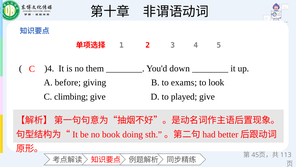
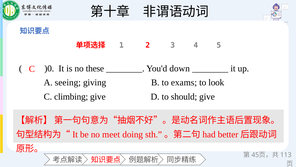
)4: )4 -> )0
them: them -> these
before: before -> seeing
played: played -> should
book: book -> meet
